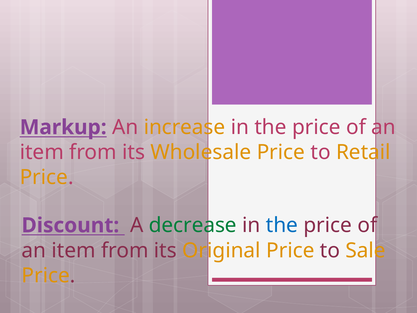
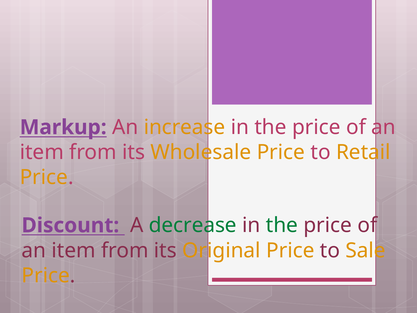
the at (282, 225) colour: blue -> green
